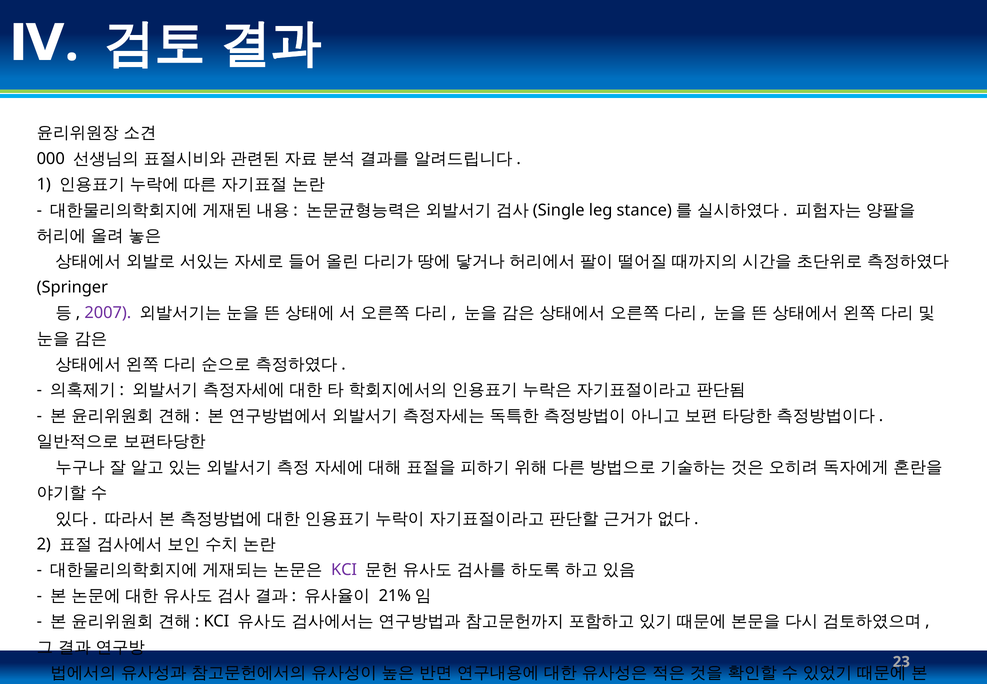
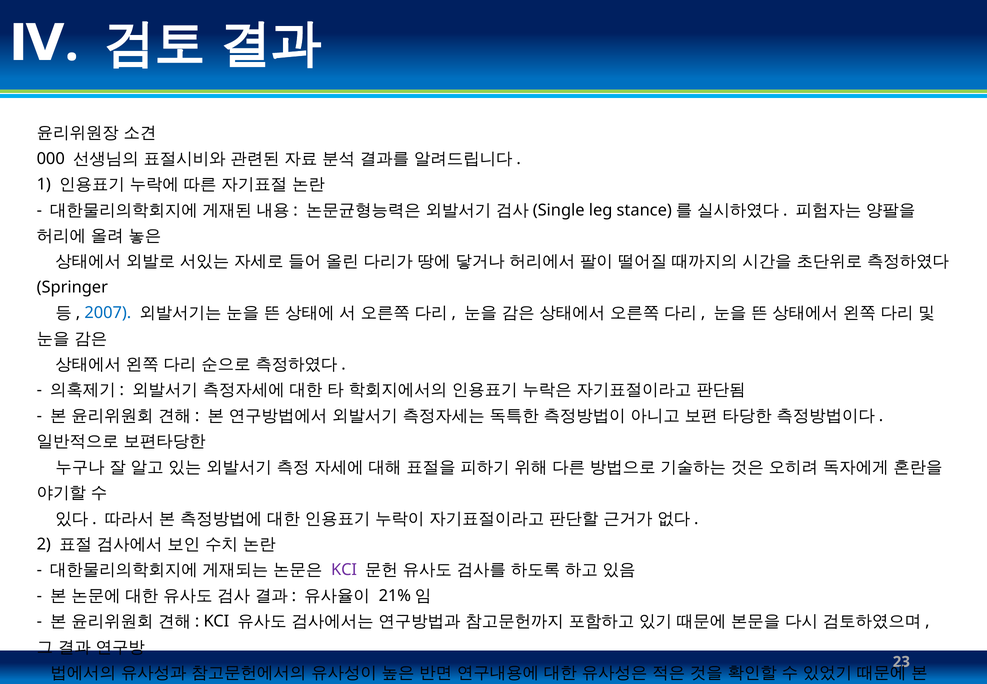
2007 colour: purple -> blue
